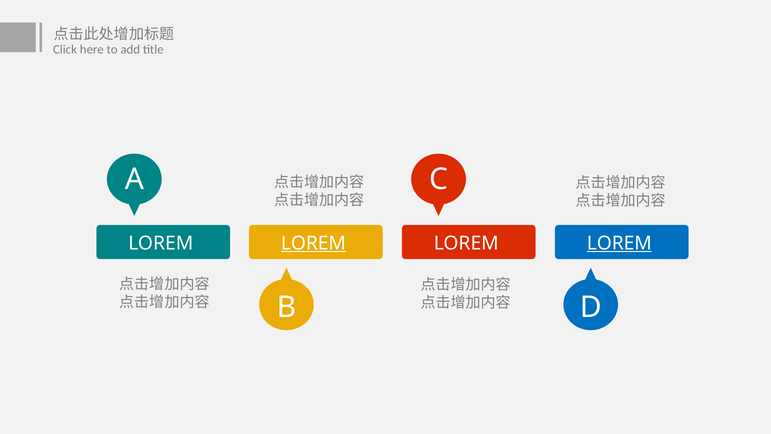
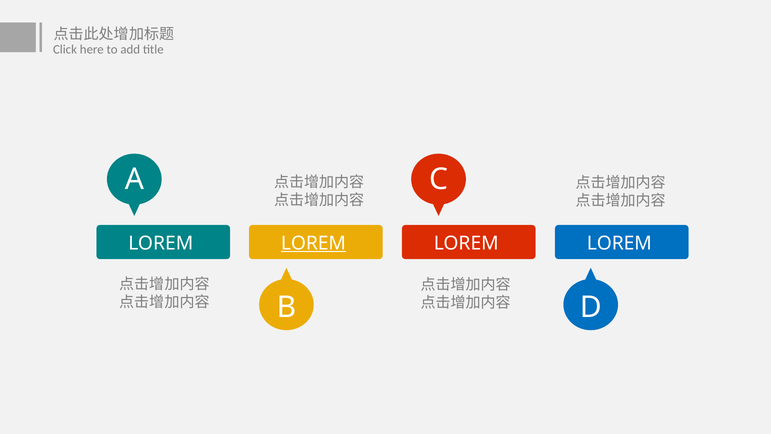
LOREM at (619, 243) underline: present -> none
